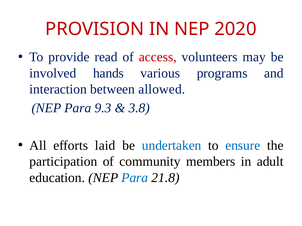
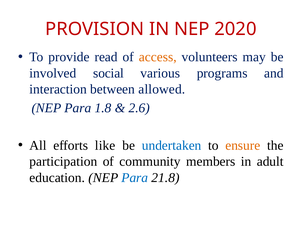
access colour: red -> orange
hands: hands -> social
9.3: 9.3 -> 1.8
3.8: 3.8 -> 2.6
laid: laid -> like
ensure colour: blue -> orange
